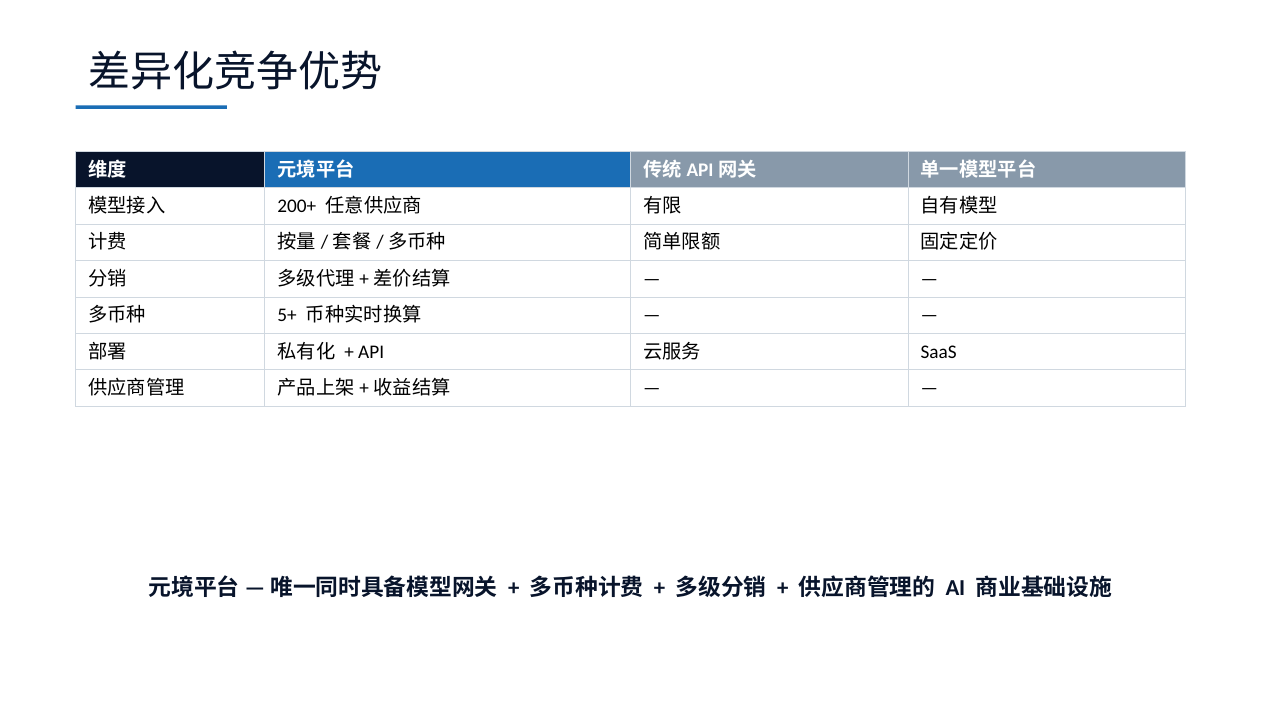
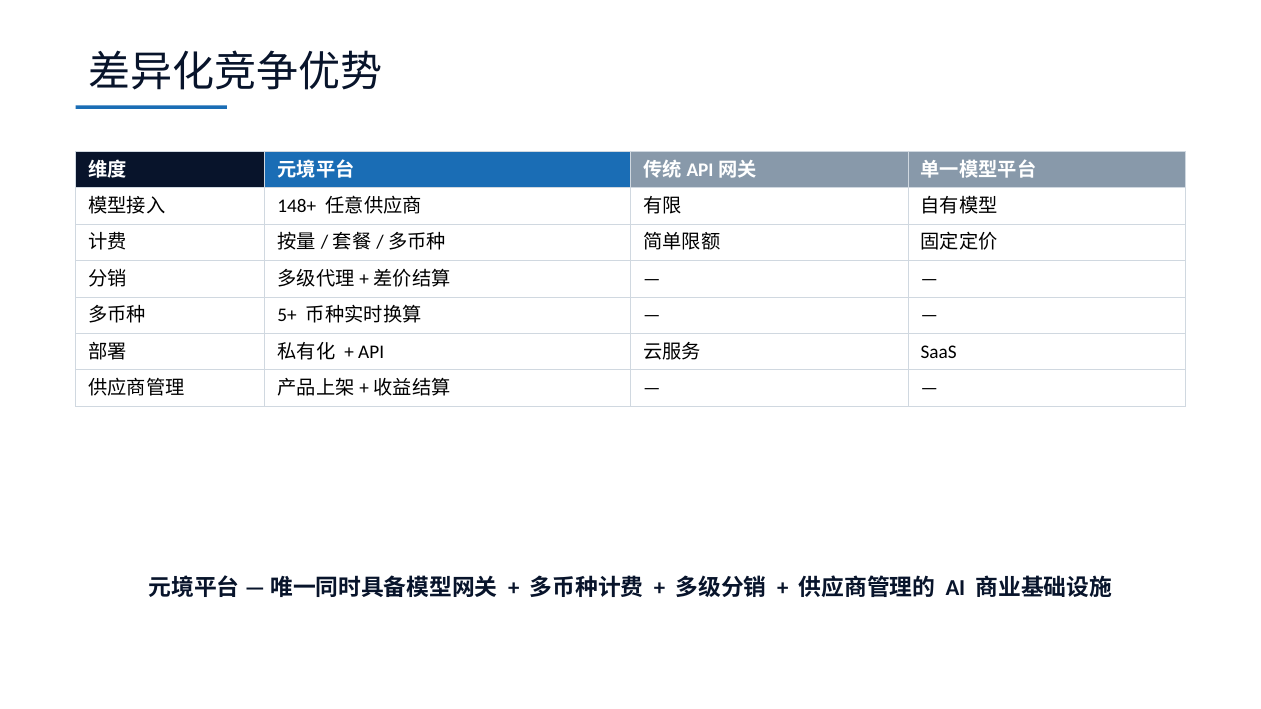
200+: 200+ -> 148+
